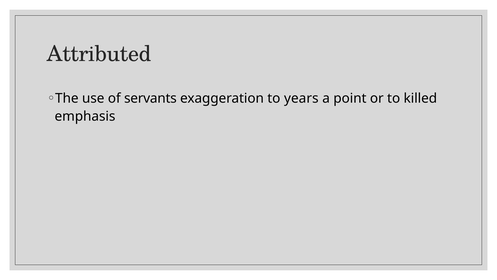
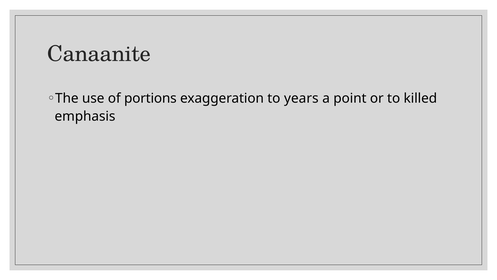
Attributed: Attributed -> Canaanite
servants: servants -> portions
